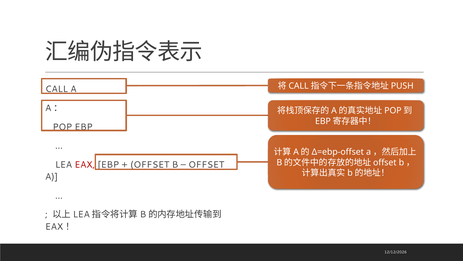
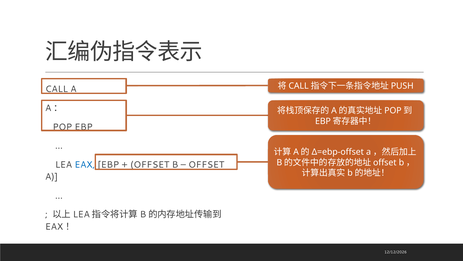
EAX colour: red -> blue
